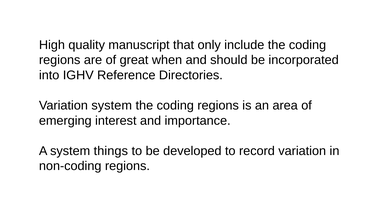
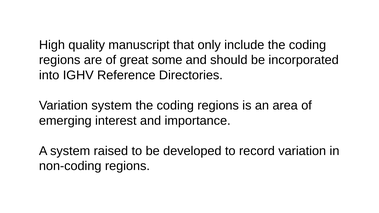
when: when -> some
things: things -> raised
